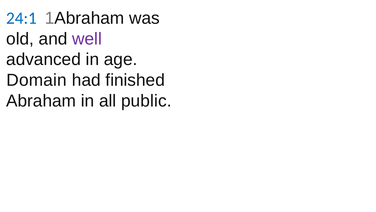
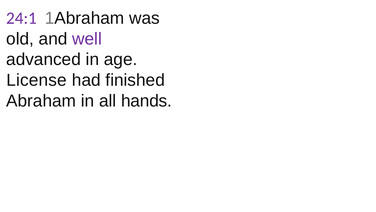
24:1 colour: blue -> purple
Domain: Domain -> License
public: public -> hands
